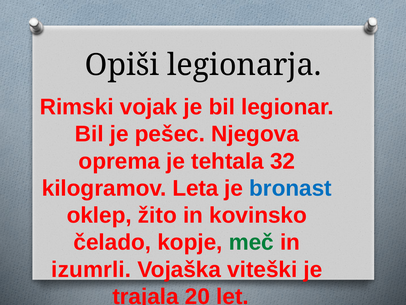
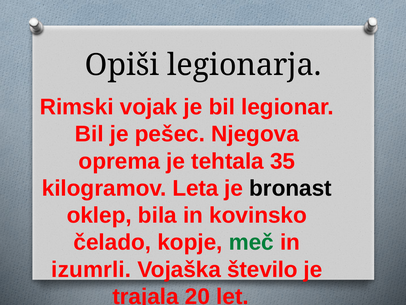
32: 32 -> 35
bronast colour: blue -> black
žito: žito -> bila
viteški: viteški -> število
